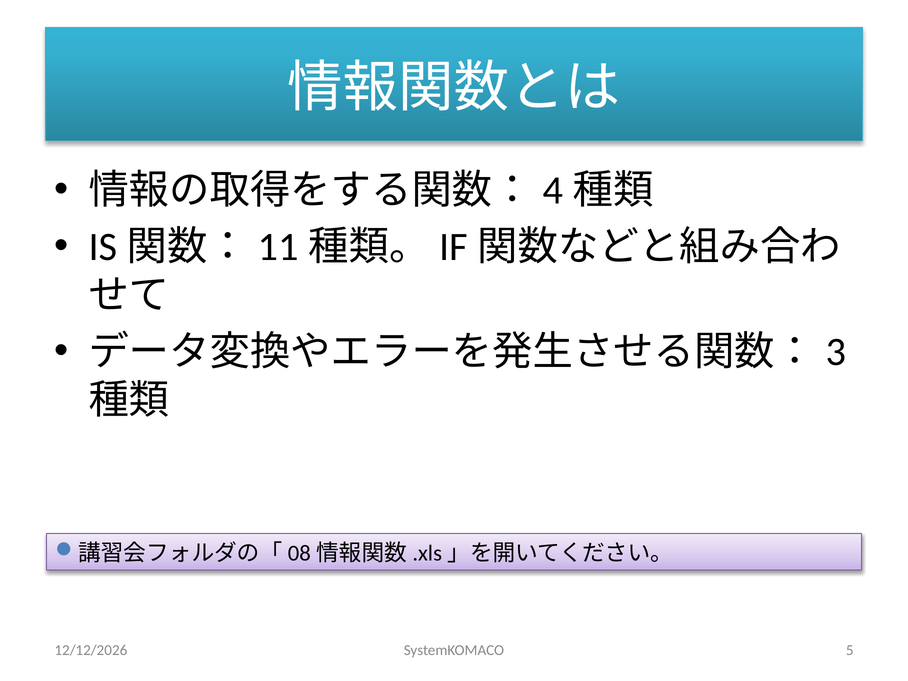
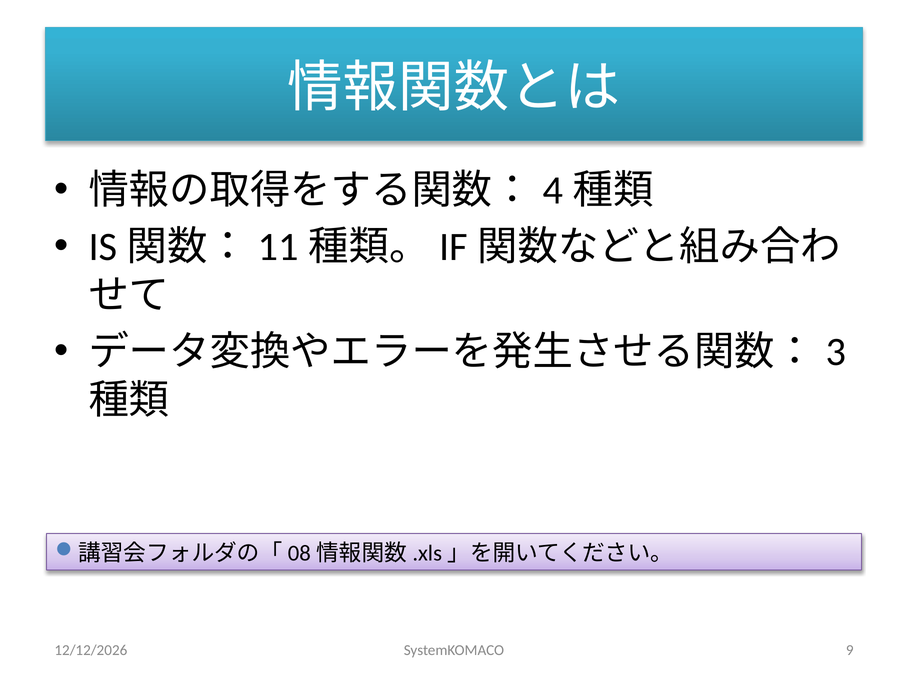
5: 5 -> 9
